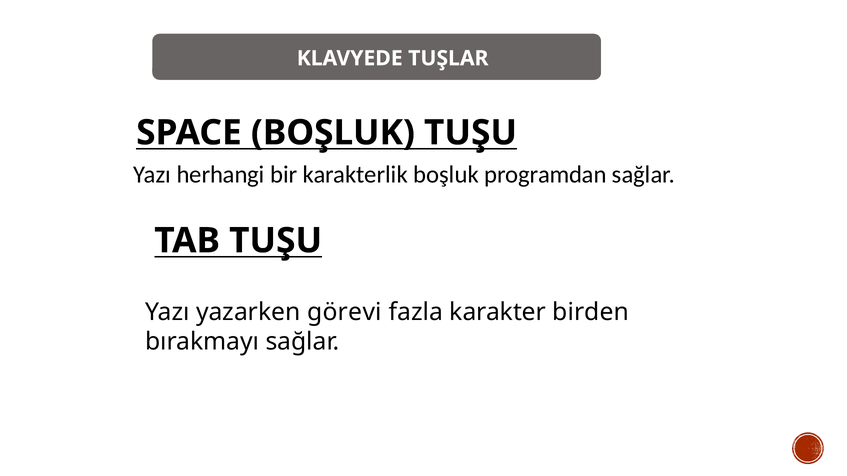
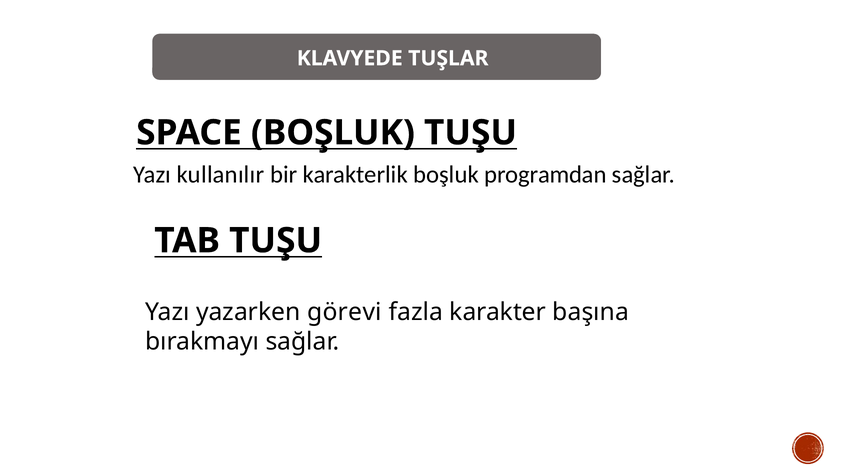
herhangi: herhangi -> kullanılır
birden: birden -> başına
